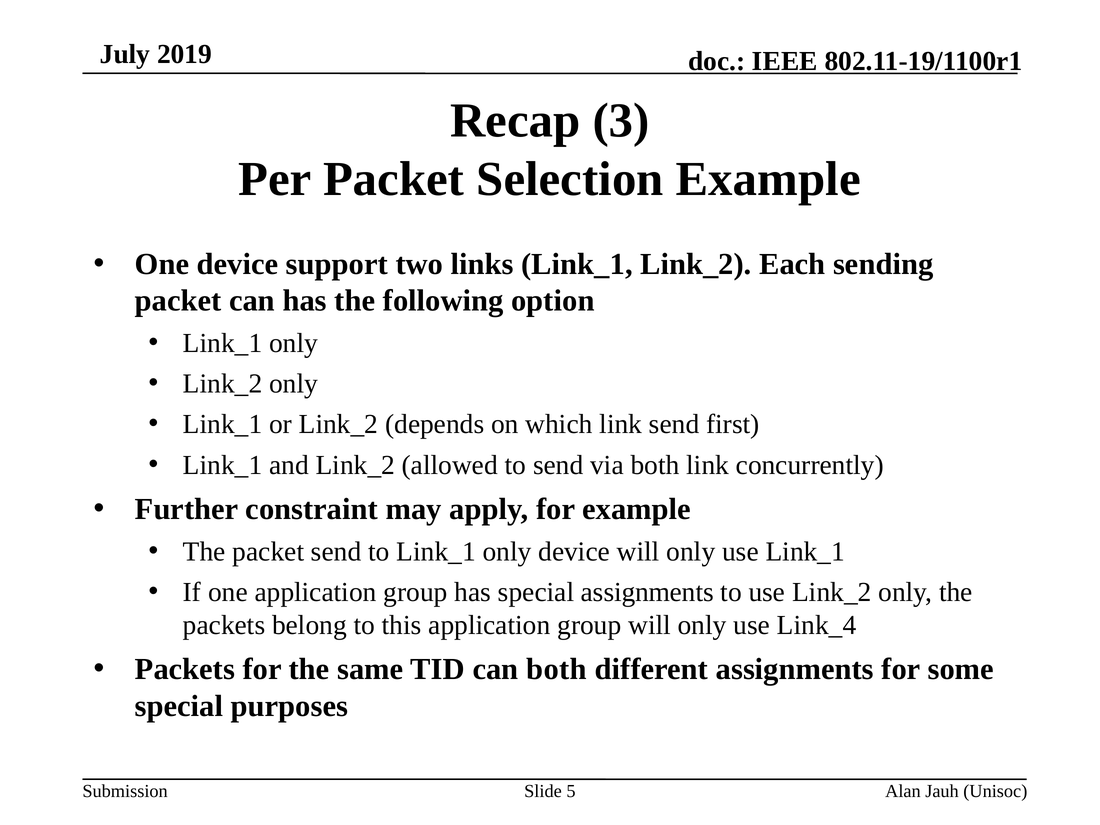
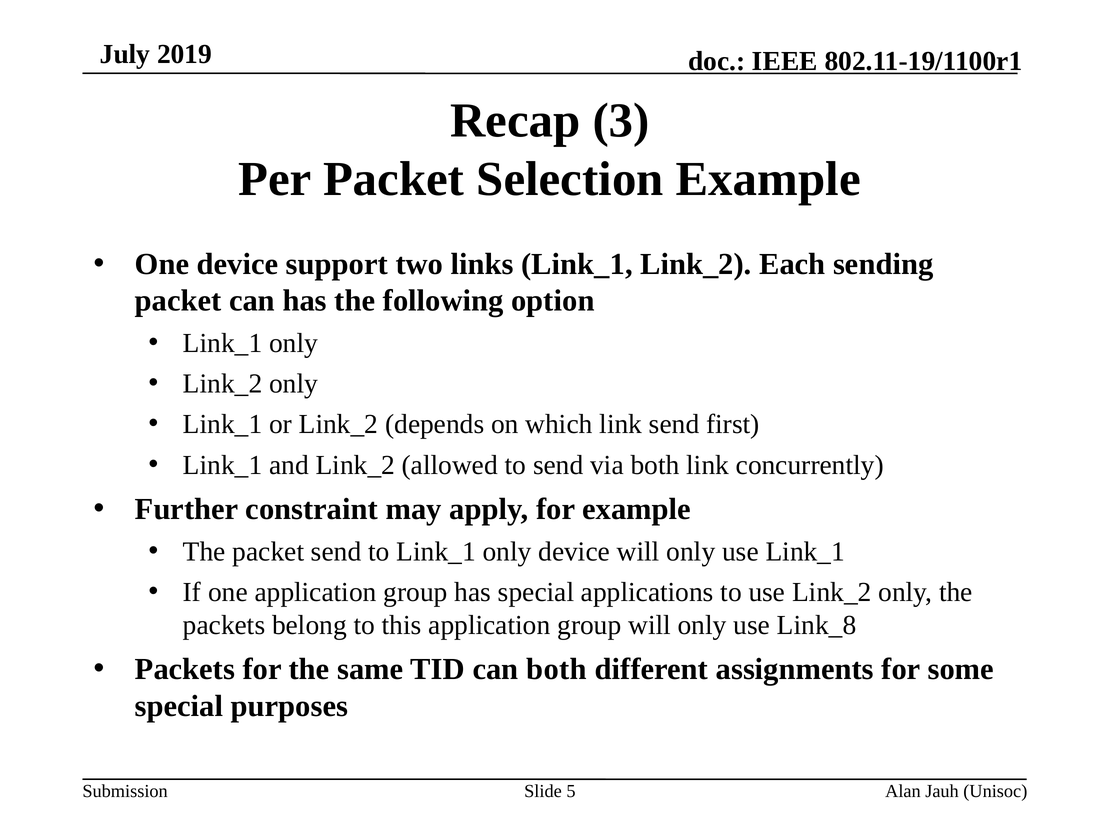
special assignments: assignments -> applications
Link_4: Link_4 -> Link_8
